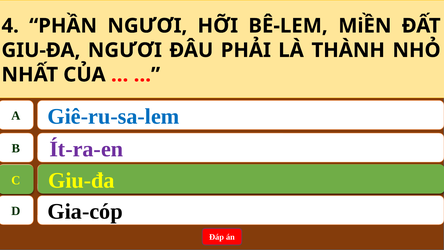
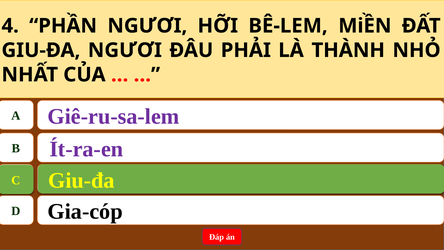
Giê-ru-sa-lem colour: blue -> purple
